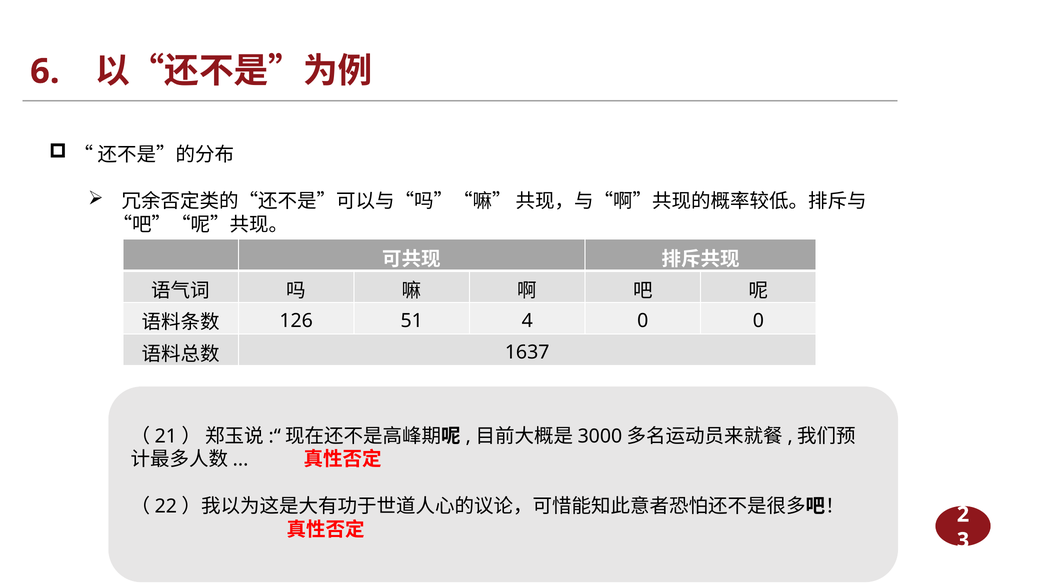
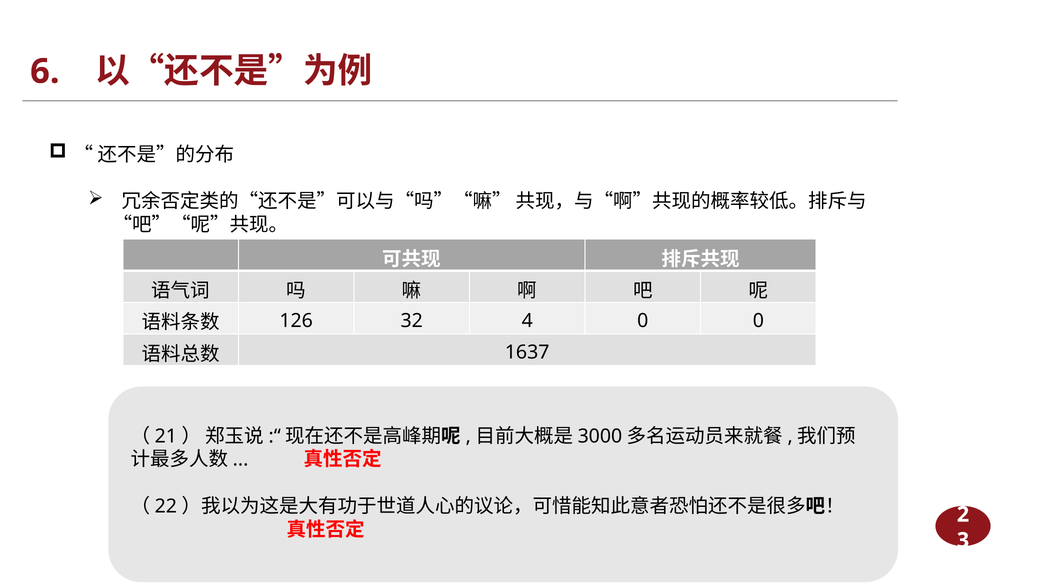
51: 51 -> 32
